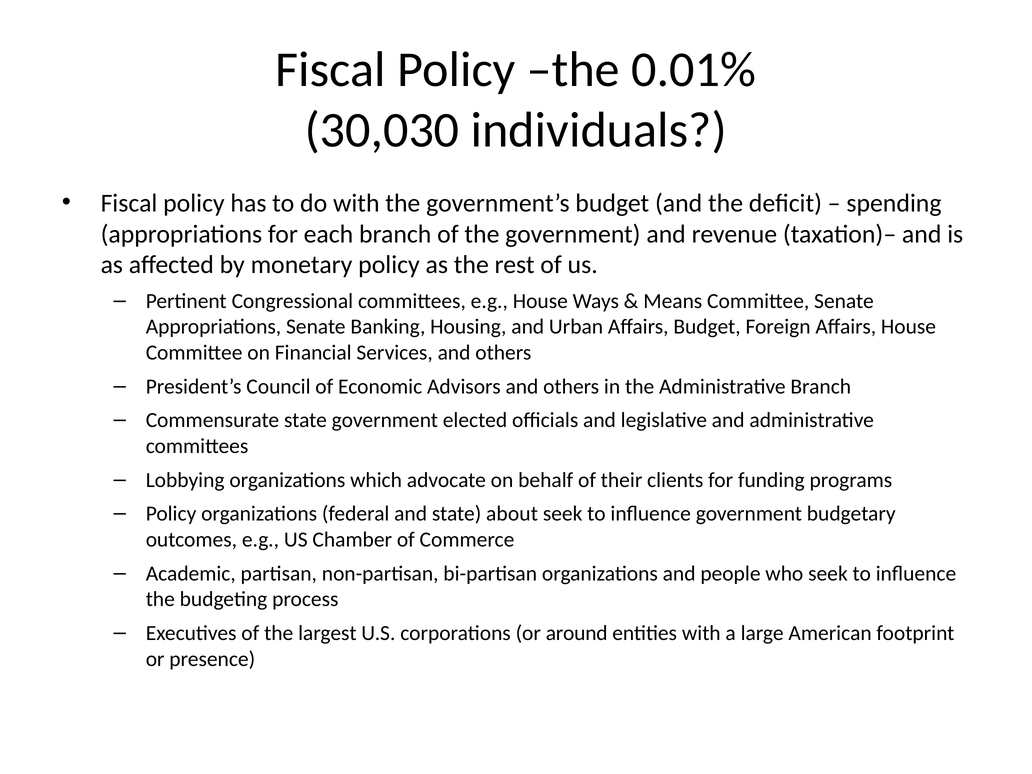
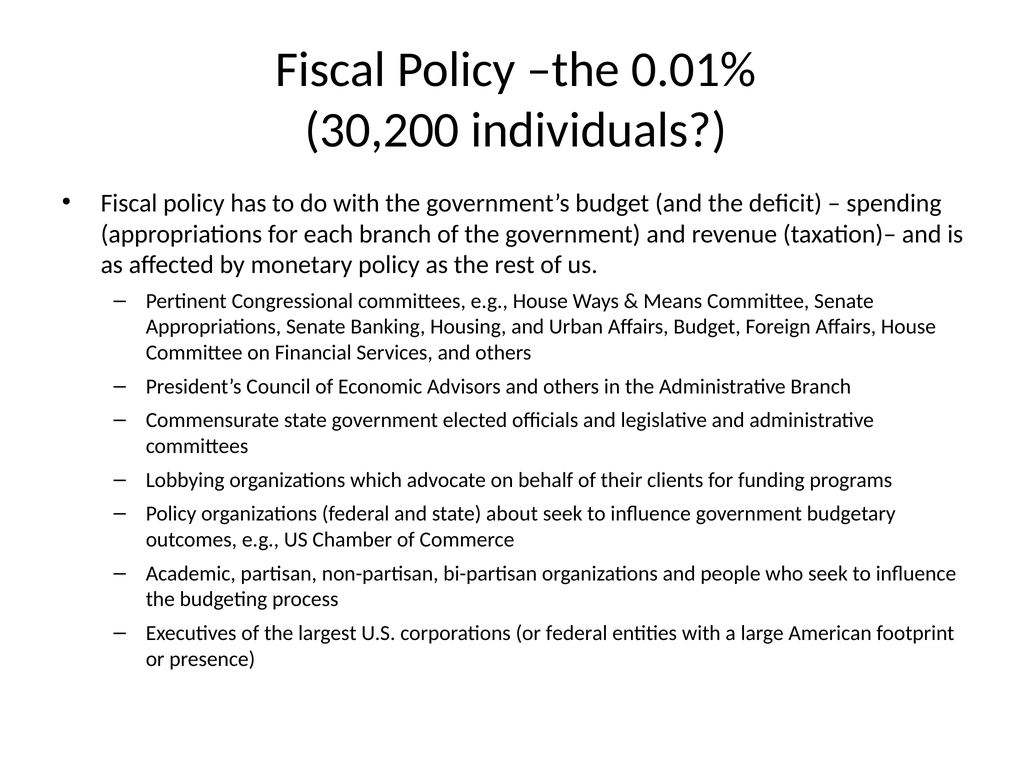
30,030: 30,030 -> 30,200
or around: around -> federal
